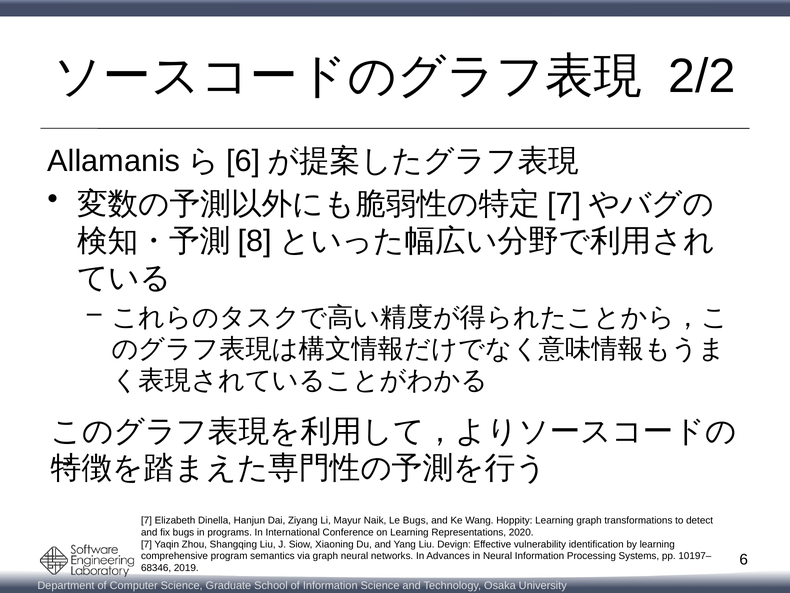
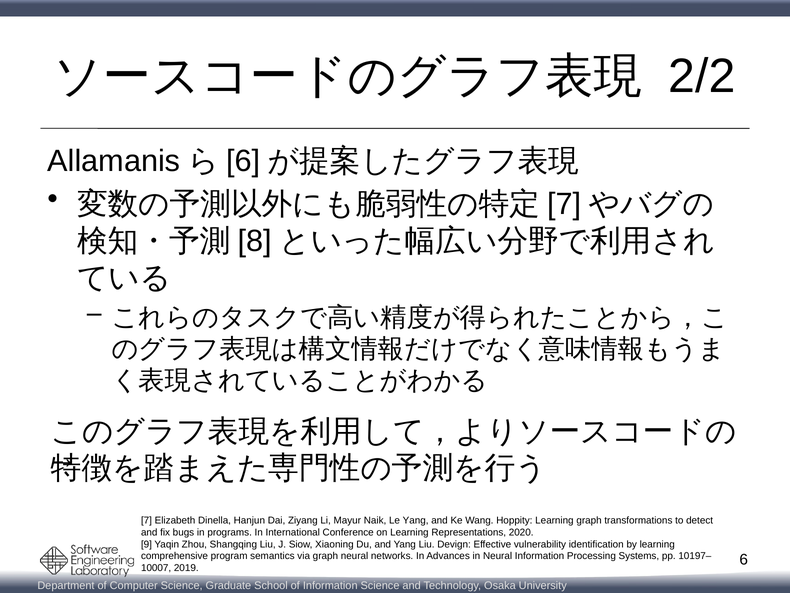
Le Bugs: Bugs -> Yang
7 at (146, 544): 7 -> 9
68346: 68346 -> 10007
